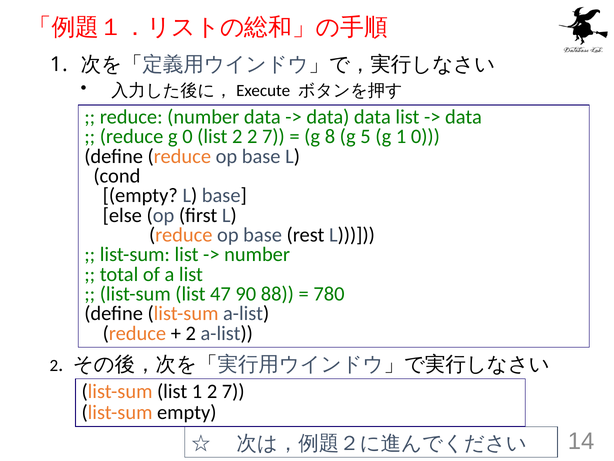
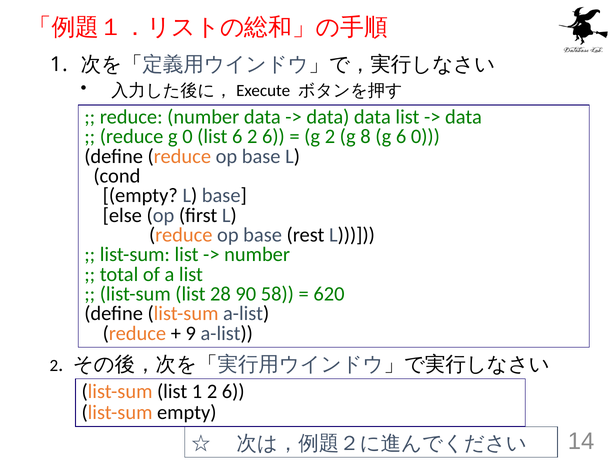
list 2: 2 -> 6
7 at (273, 136): 7 -> 6
g 8: 8 -> 2
5: 5 -> 8
g 1: 1 -> 6
47: 47 -> 28
88: 88 -> 58
780: 780 -> 620
2 at (191, 333): 2 -> 9
1 2 7: 7 -> 6
